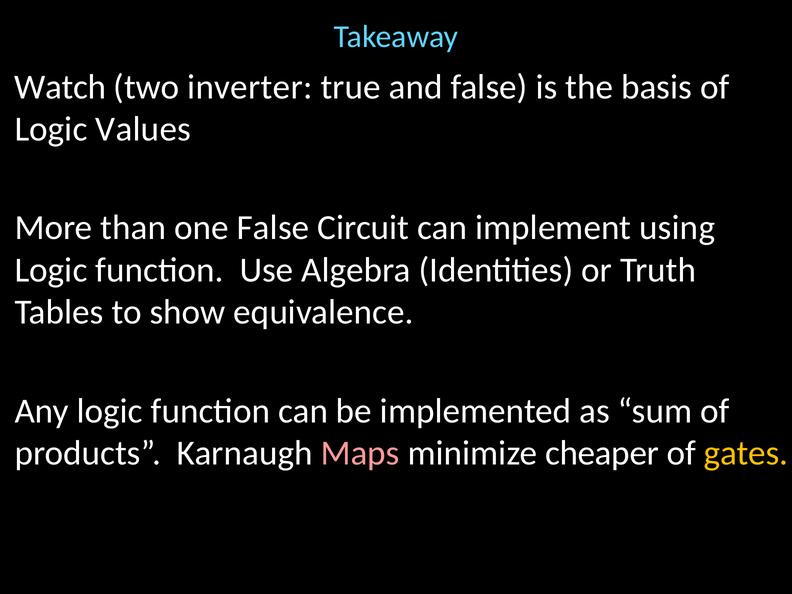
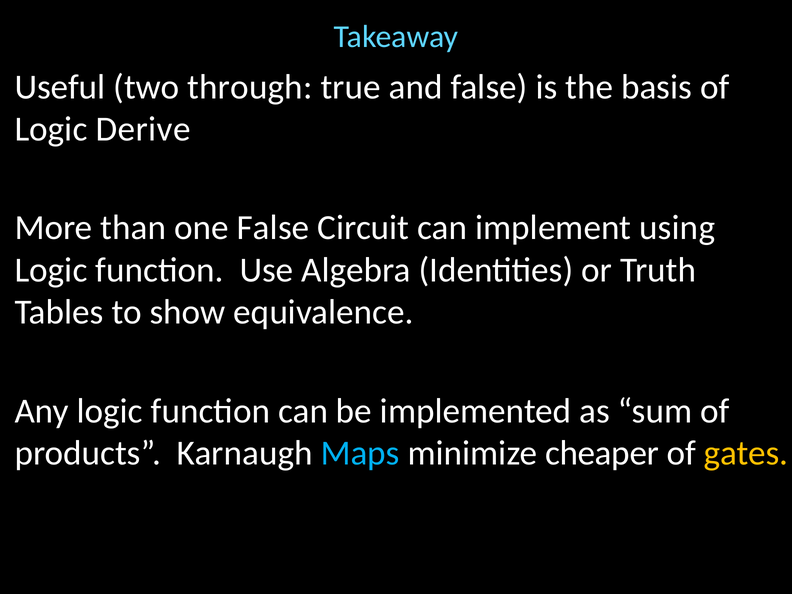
Watch: Watch -> Useful
inverter: inverter -> through
Values: Values -> Derive
Maps colour: pink -> light blue
